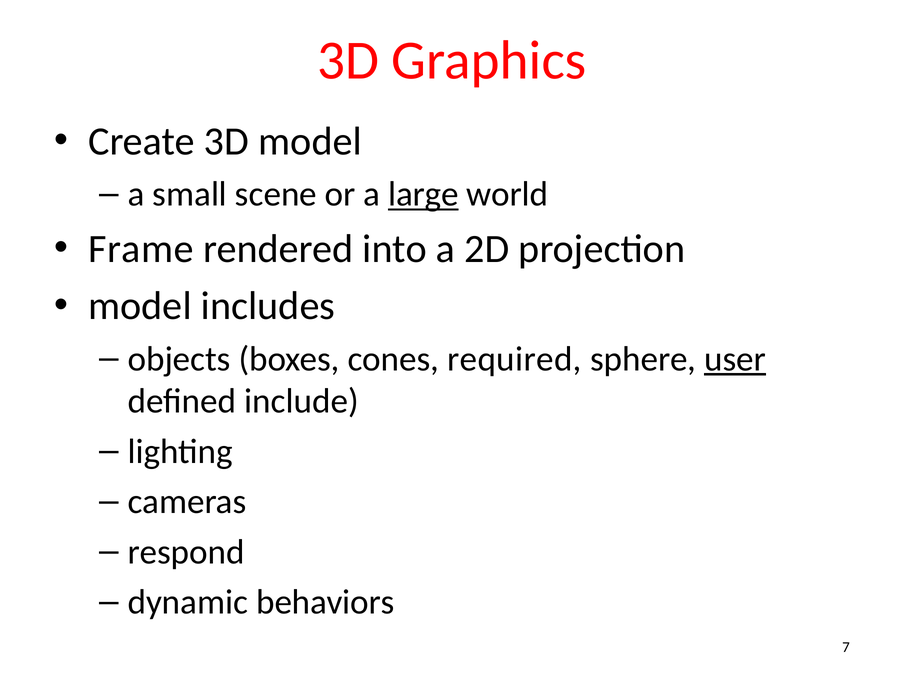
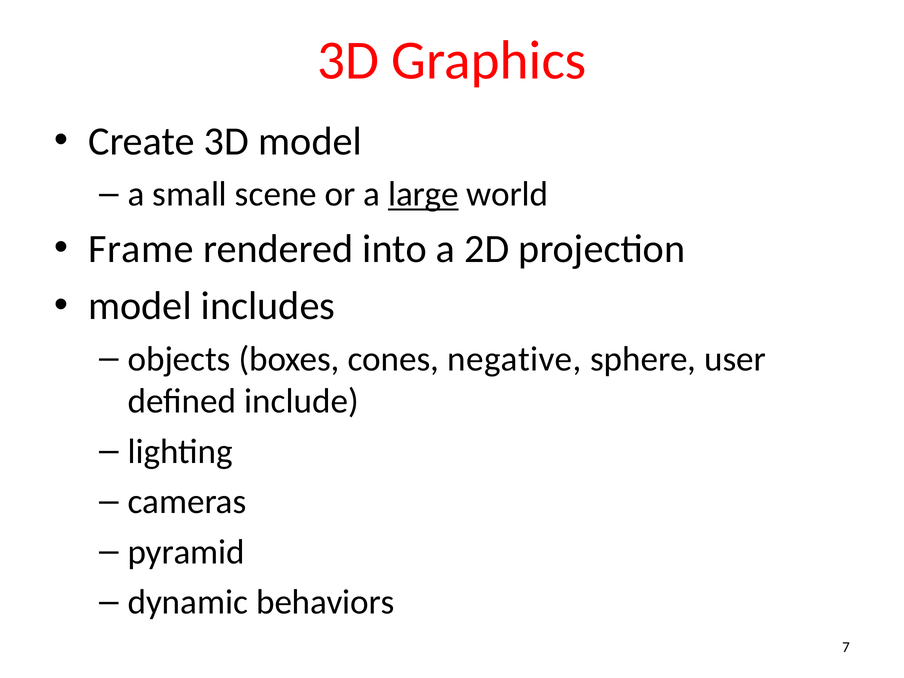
required: required -> negative
user underline: present -> none
respond: respond -> pyramid
